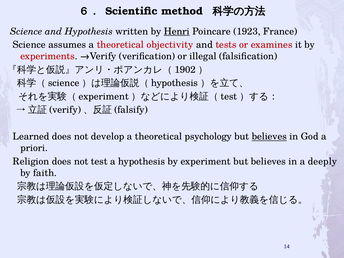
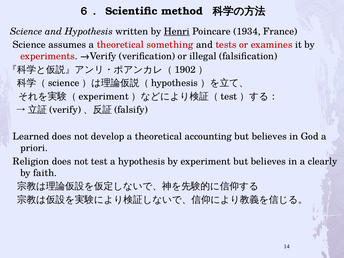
1923: 1923 -> 1934
objectivity: objectivity -> something
psychology: psychology -> accounting
believes at (269, 137) underline: present -> none
deeply: deeply -> clearly
